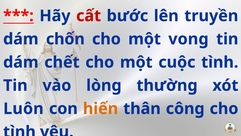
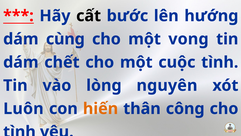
cất colour: red -> black
truyền: truyền -> hướng
chốn: chốn -> cùng
thường: thường -> nguyên
